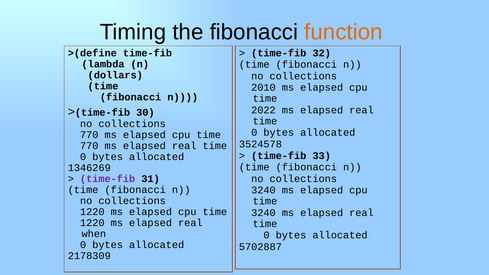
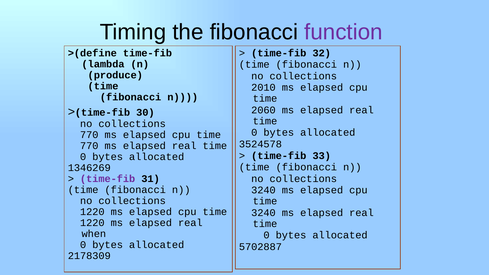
function colour: orange -> purple
dollars: dollars -> produce
2022: 2022 -> 2060
